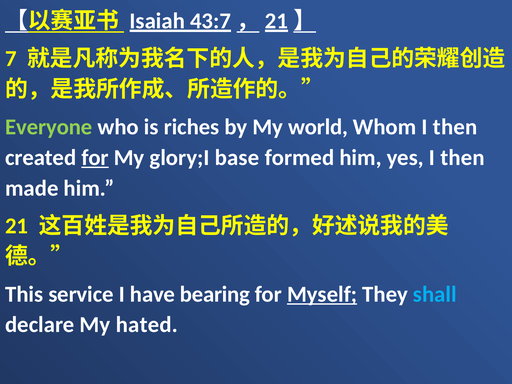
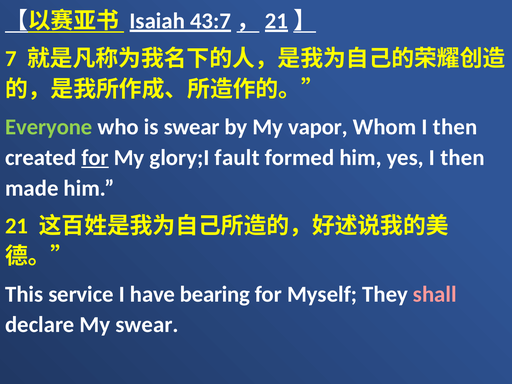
is riches: riches -> swear
world: world -> vapor
base: base -> fault
Myself underline: present -> none
shall colour: light blue -> pink
My hated: hated -> swear
